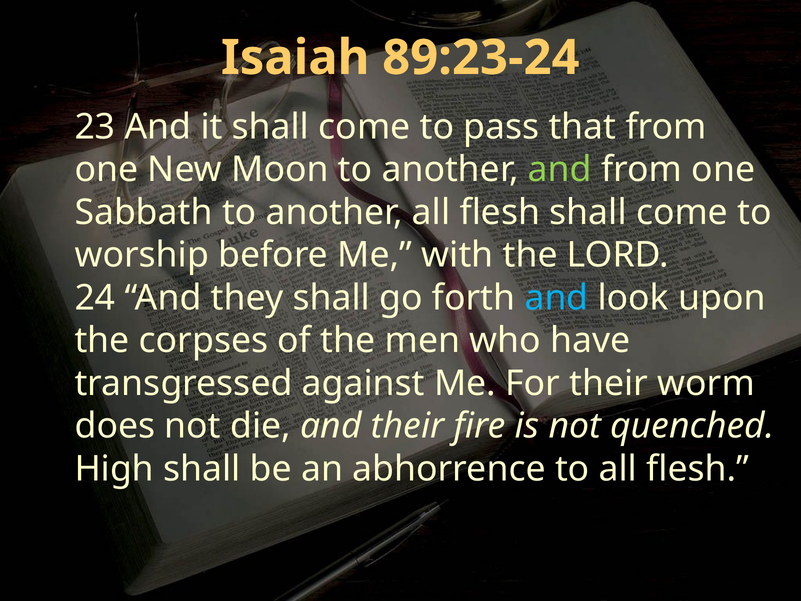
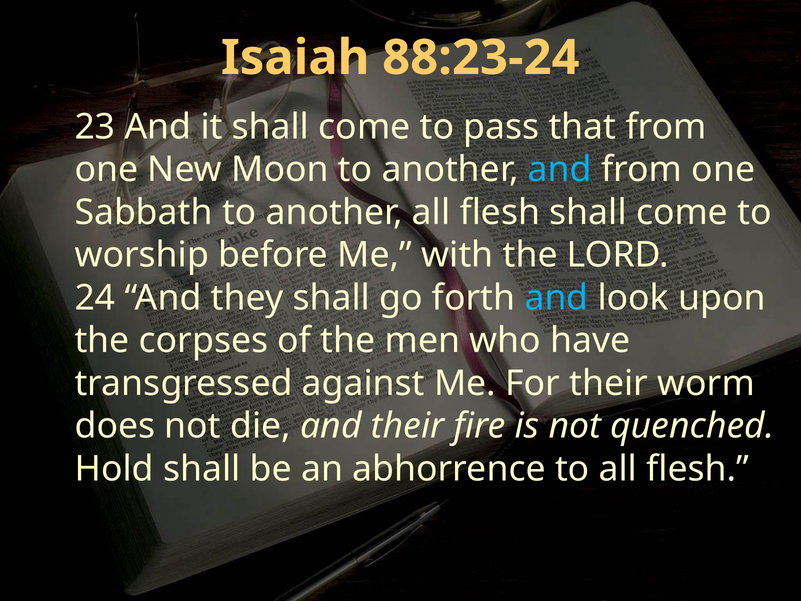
89:23-24: 89:23-24 -> 88:23-24
and at (560, 170) colour: light green -> light blue
High: High -> Hold
